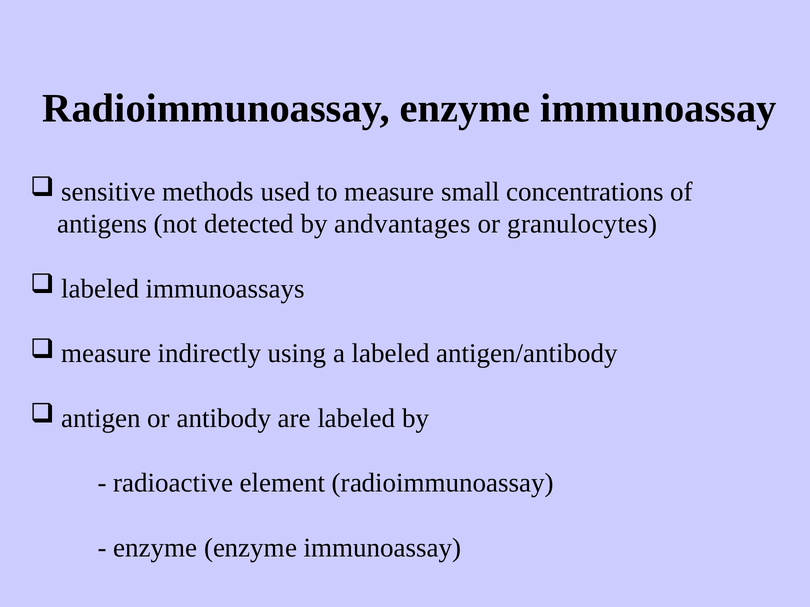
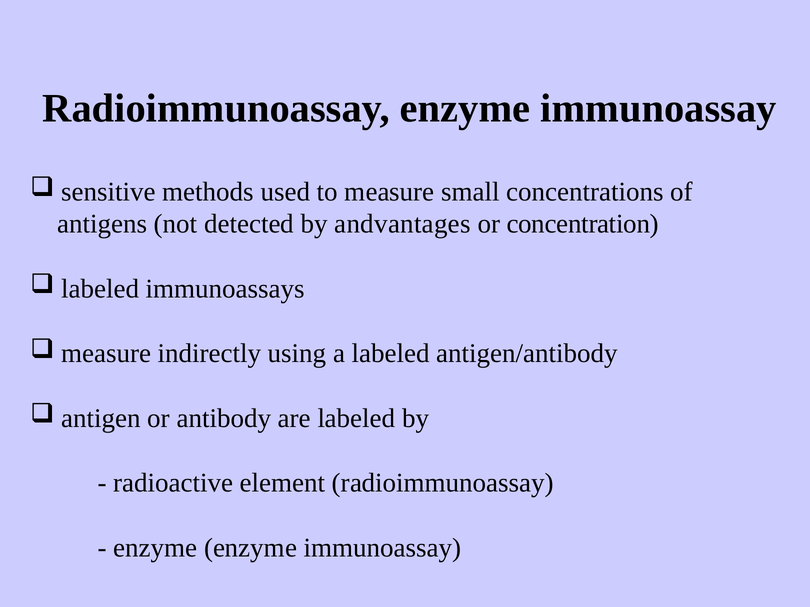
granulocytes: granulocytes -> concentration
